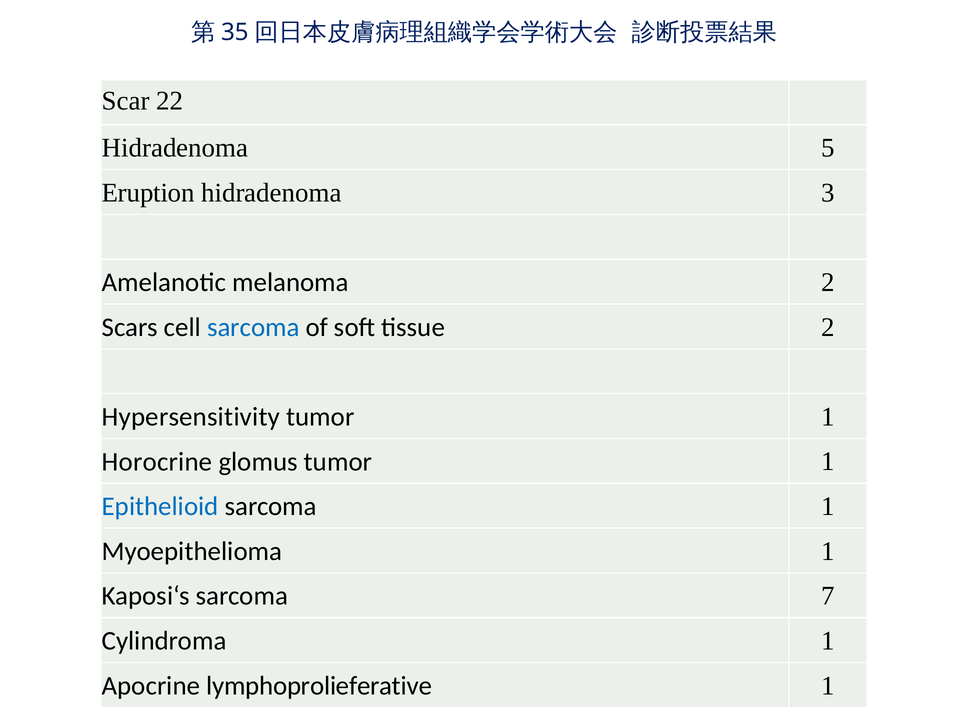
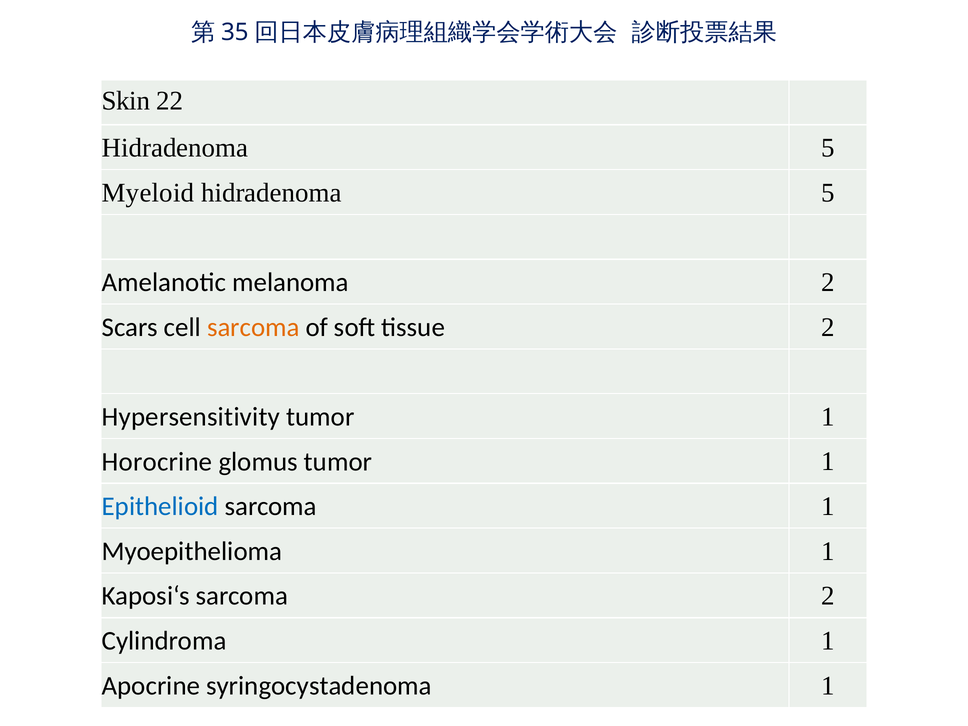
Scar: Scar -> Skin
Eruption: Eruption -> Myeloid
3 at (828, 193): 3 -> 5
sarcoma at (253, 327) colour: blue -> orange
sarcoma 7: 7 -> 2
lymphoprolieferative: lymphoprolieferative -> syringocystadenoma
